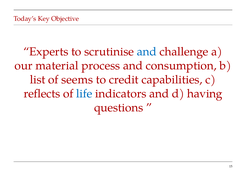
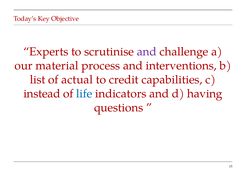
and at (147, 52) colour: blue -> purple
consumption: consumption -> interventions
seems: seems -> actual
reflects: reflects -> instead
